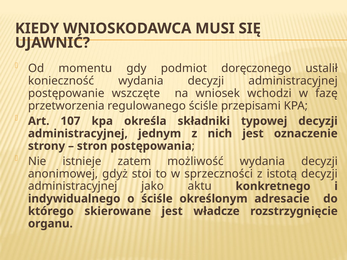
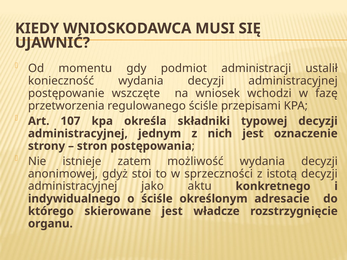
doręczonego: doręczonego -> administracji
